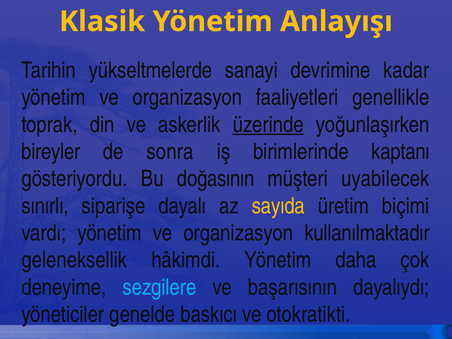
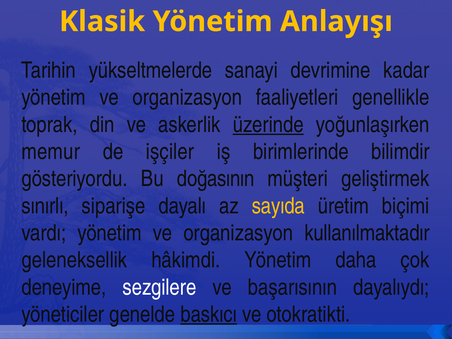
bireyler: bireyler -> memur
sonra: sonra -> işçiler
kaptanı: kaptanı -> bilimdir
uyabilecek: uyabilecek -> geliştirmek
sezgilere colour: light blue -> white
baskıcı underline: none -> present
